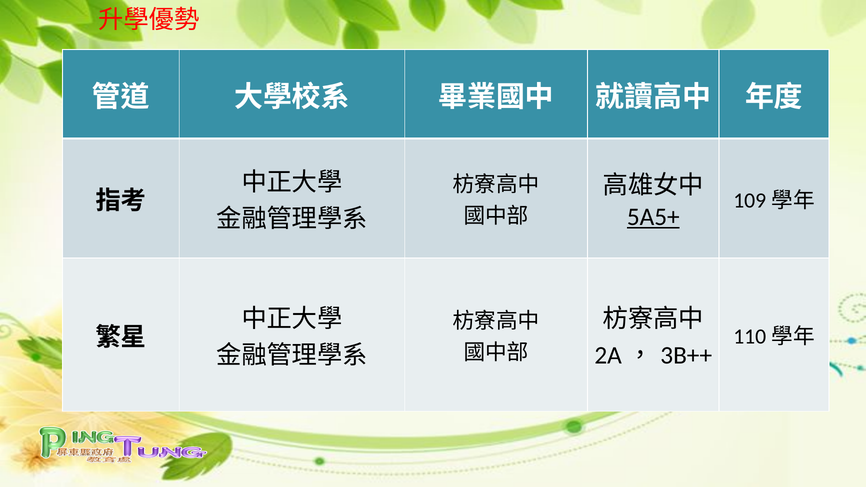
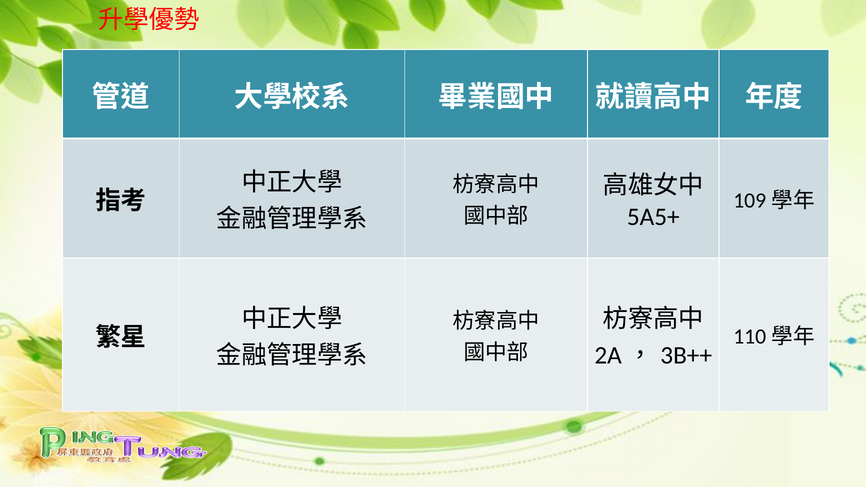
5A5+ underline: present -> none
